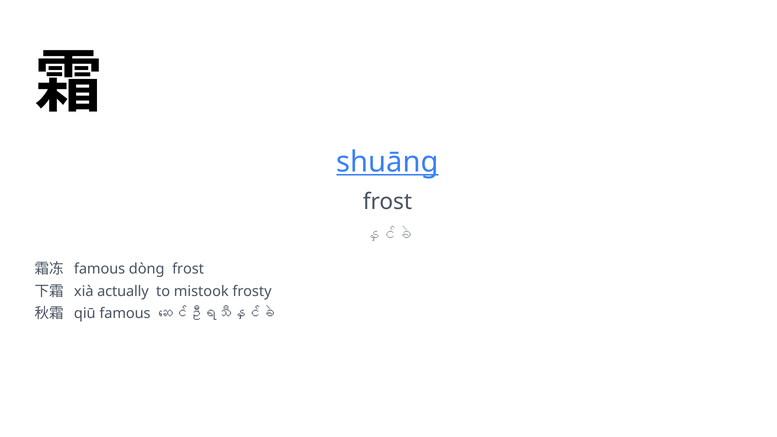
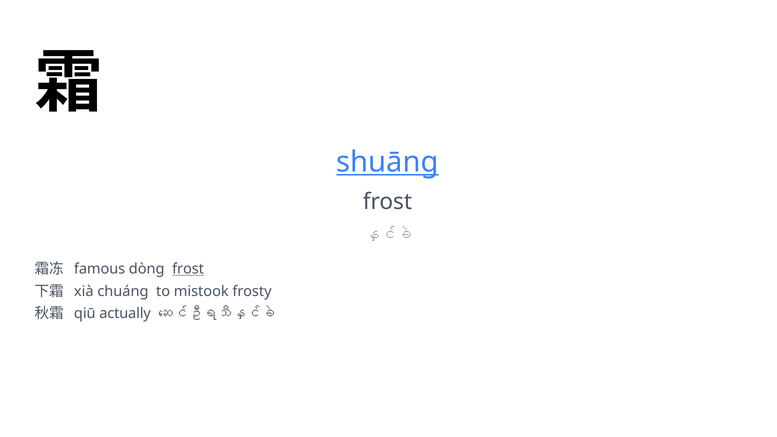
frost at (188, 269) underline: none -> present
actually: actually -> chuáng
qiū famous: famous -> actually
